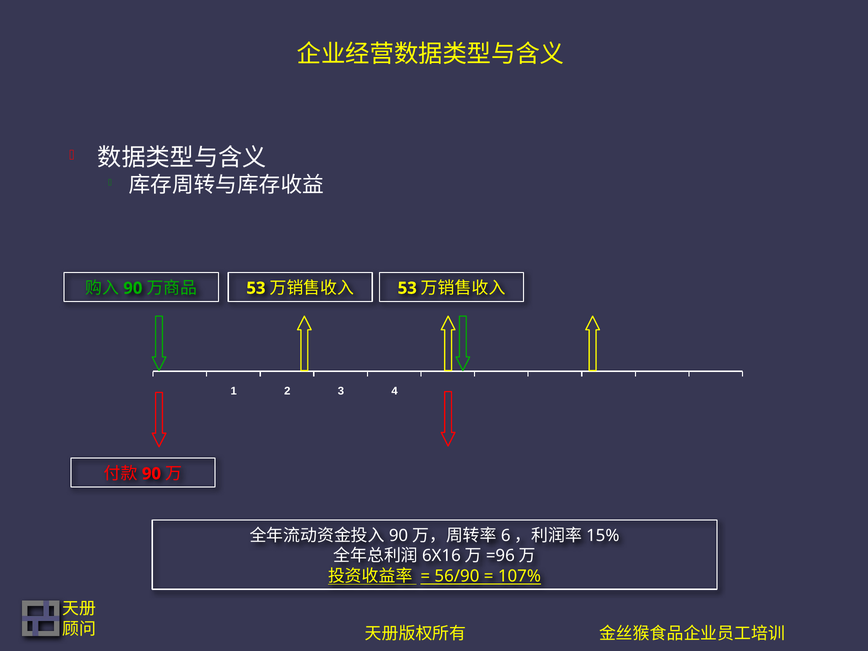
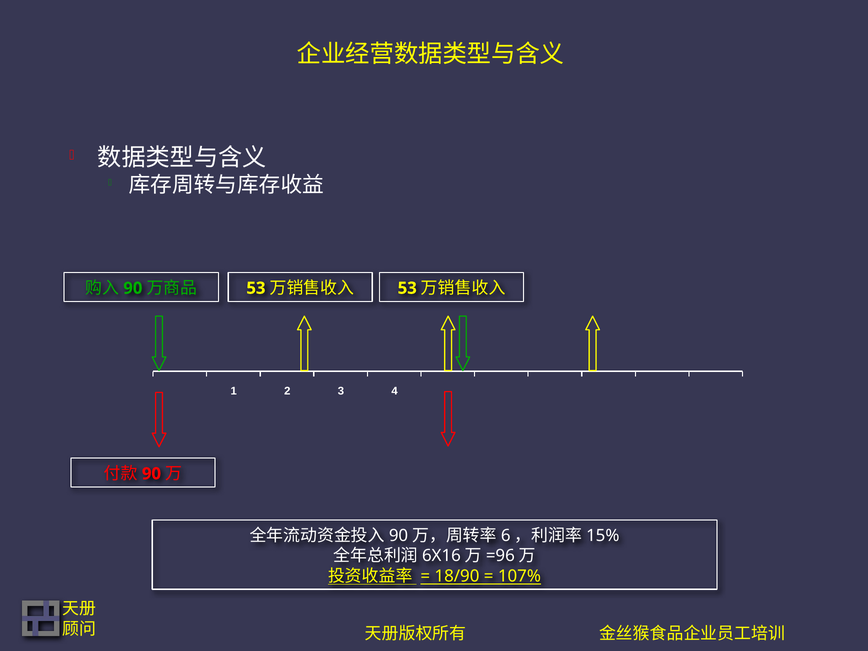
56/90: 56/90 -> 18/90
